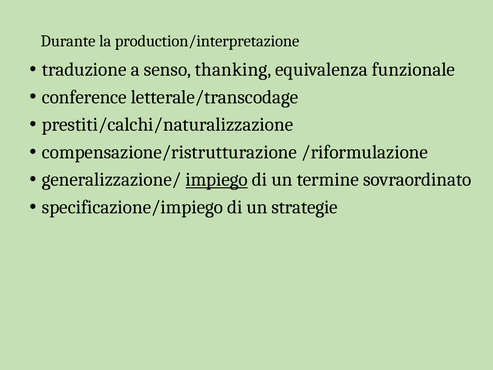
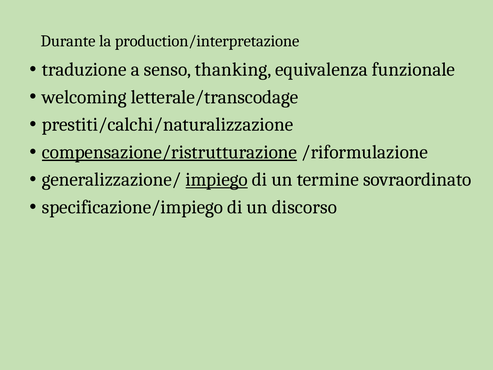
conference: conference -> welcoming
compensazione/ristrutturazione underline: none -> present
strategie: strategie -> discorso
